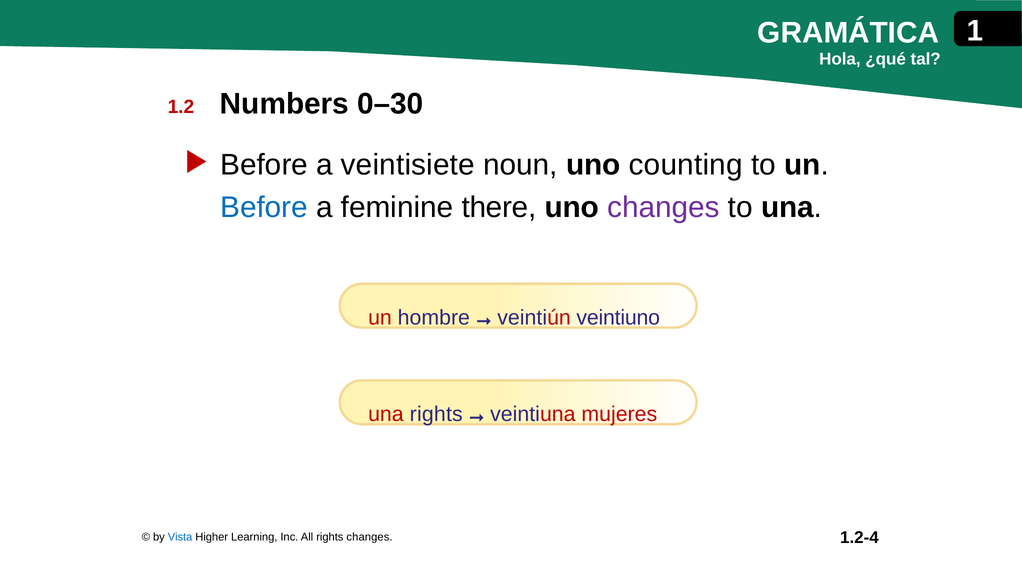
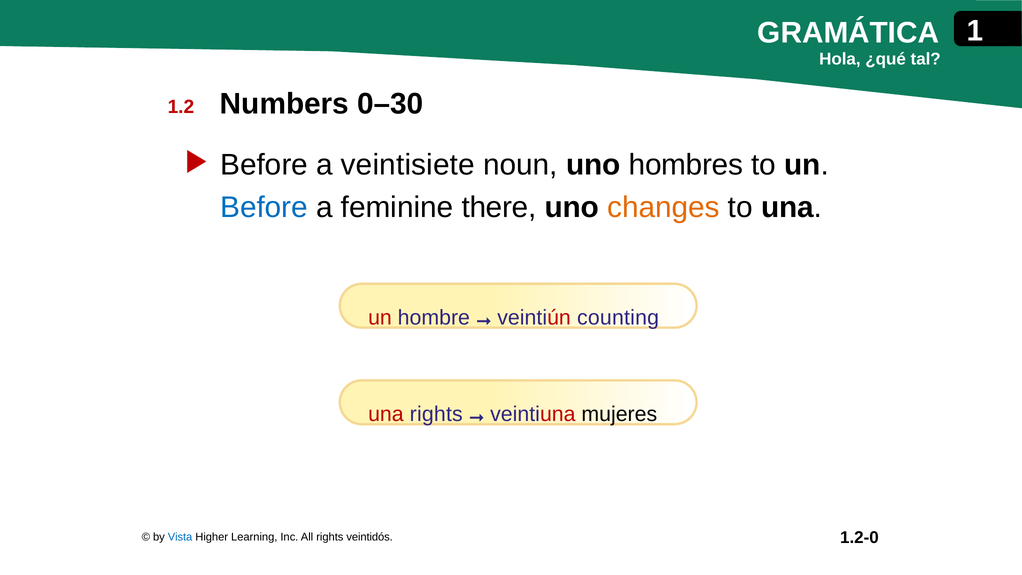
counting: counting -> hombres
changes at (663, 207) colour: purple -> orange
veintiuno: veintiuno -> counting
mujeres colour: red -> black
1.2-4: 1.2-4 -> 1.2-0
rights changes: changes -> veintidós
